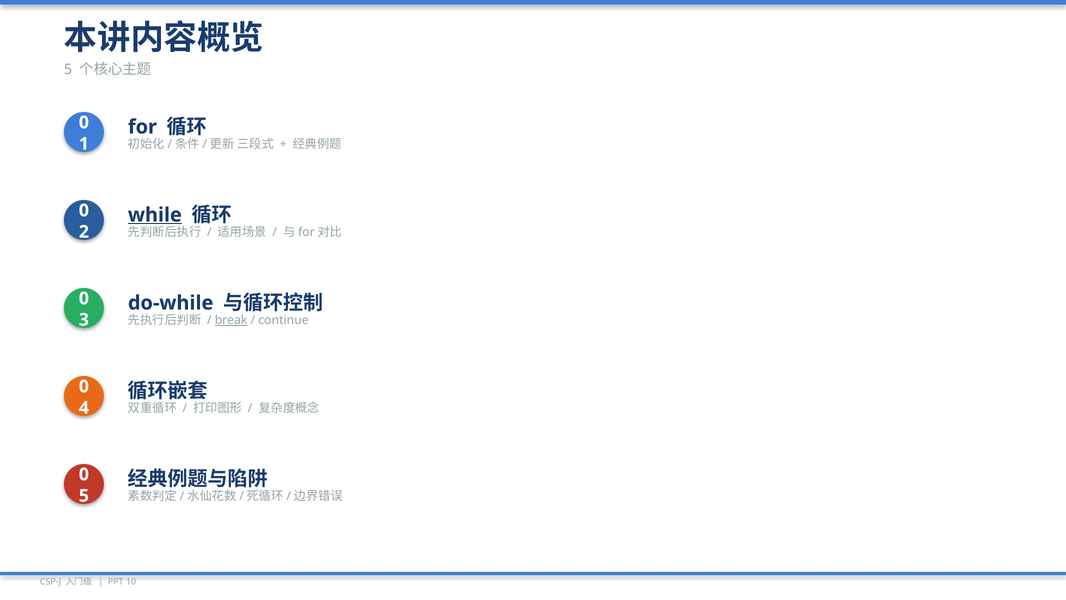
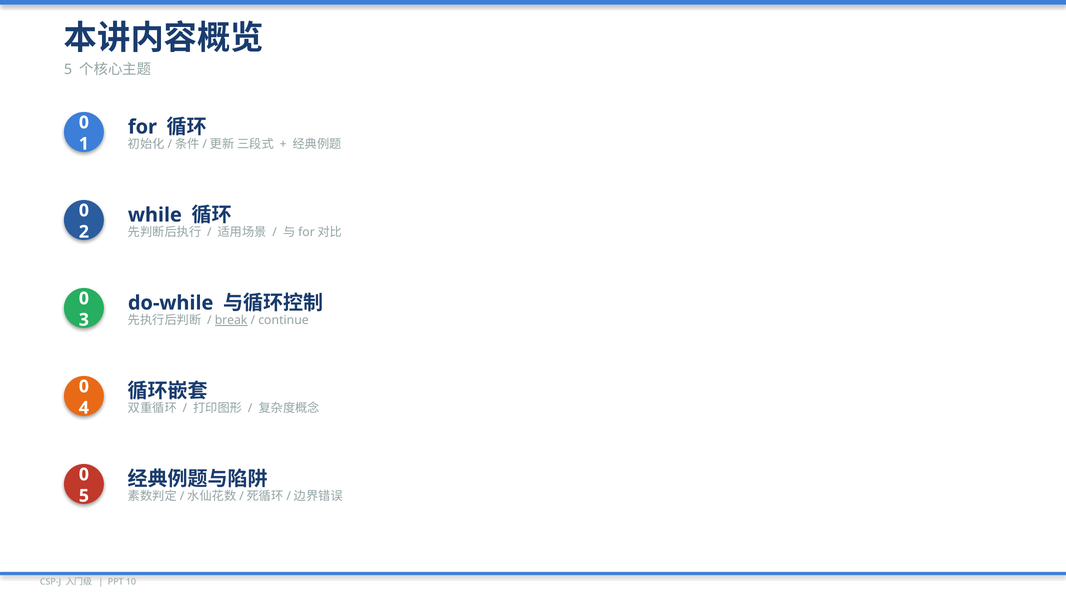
while underline: present -> none
